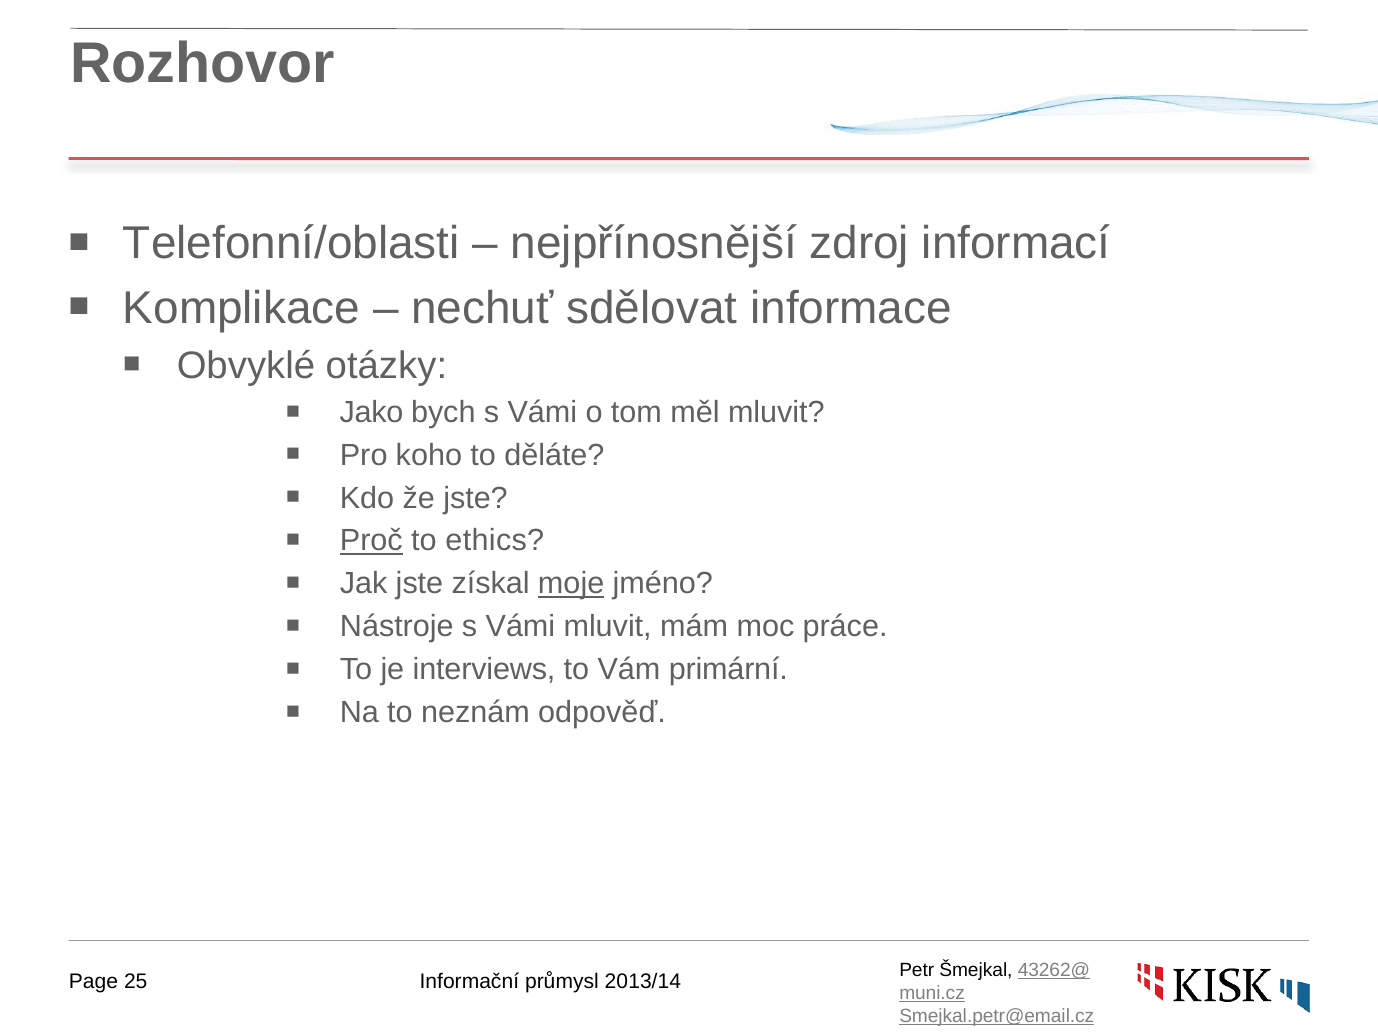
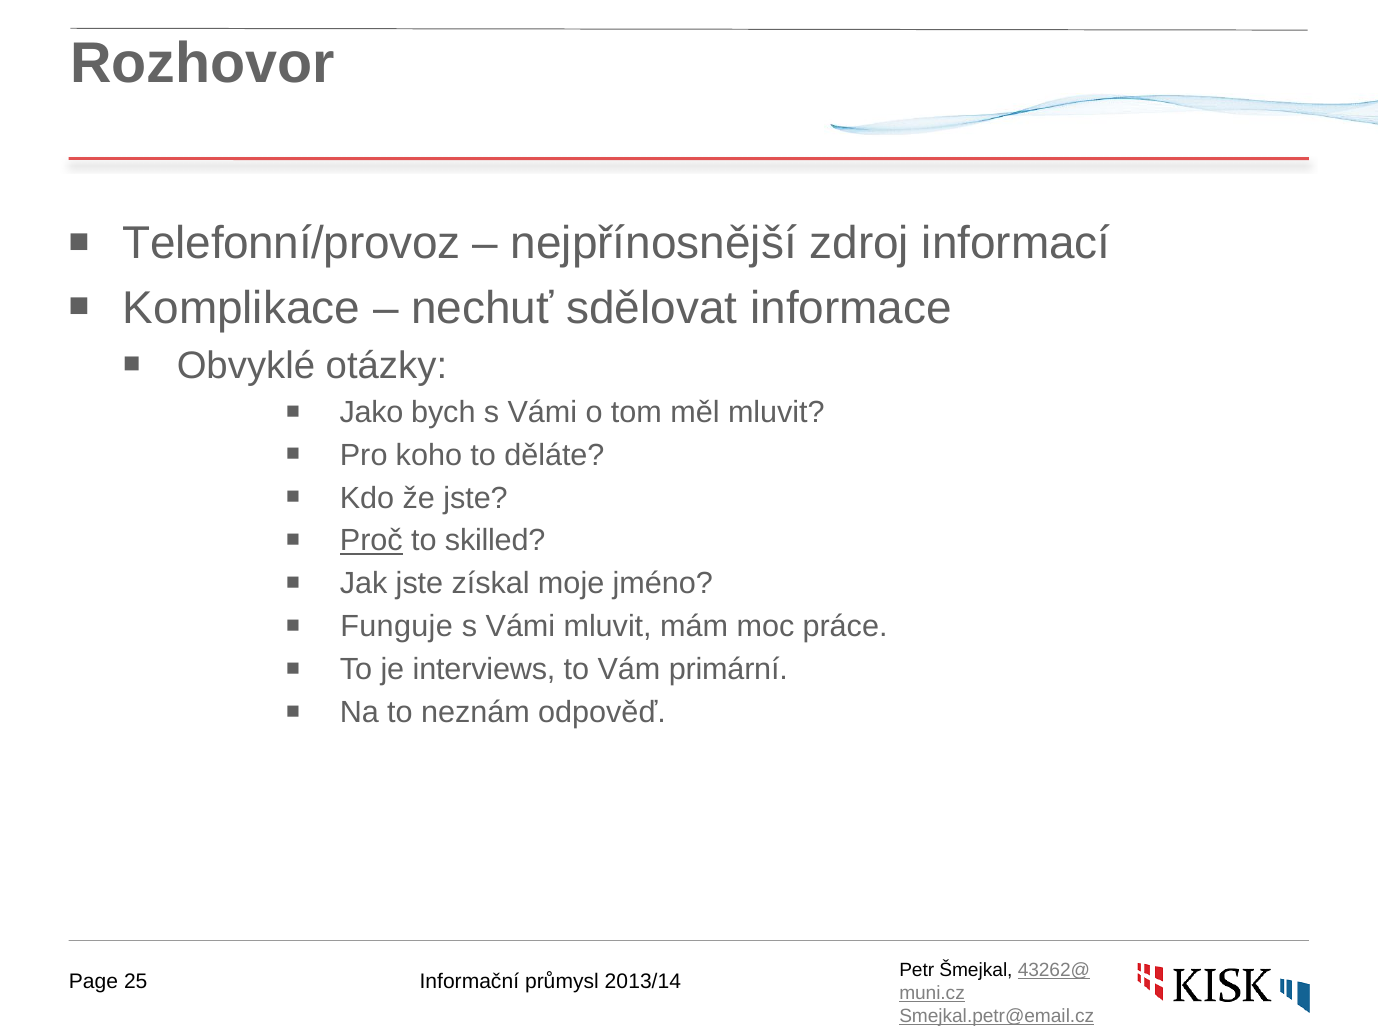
Telefonní/oblasti: Telefonní/oblasti -> Telefonní/provoz
ethics: ethics -> skilled
moje underline: present -> none
Nástroje: Nástroje -> Funguje
